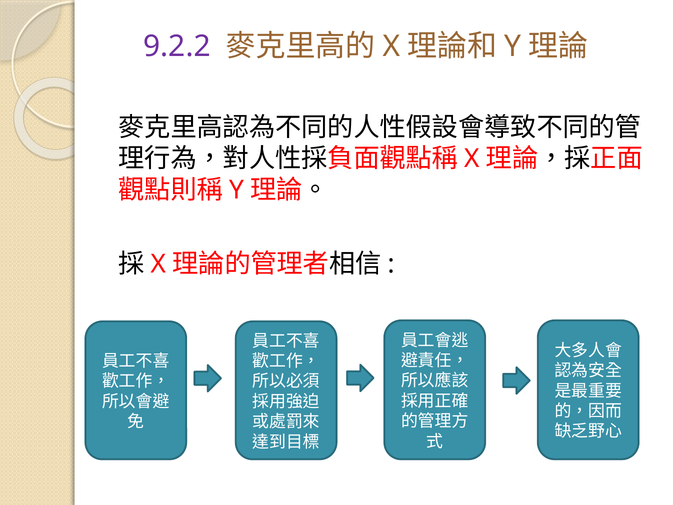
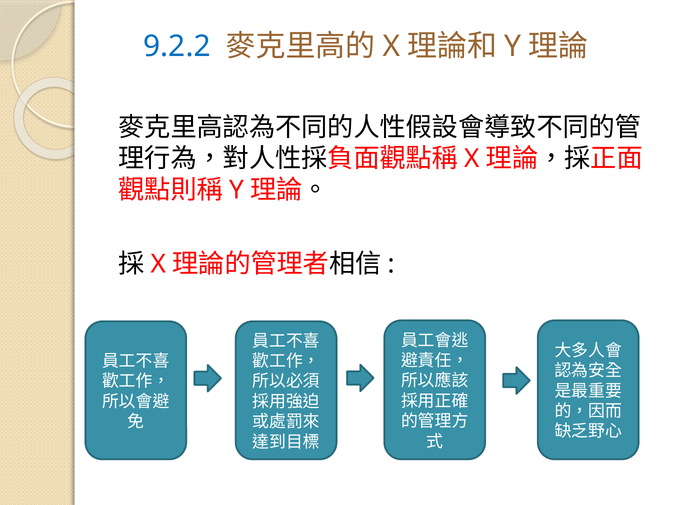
9.2.2 colour: purple -> blue
